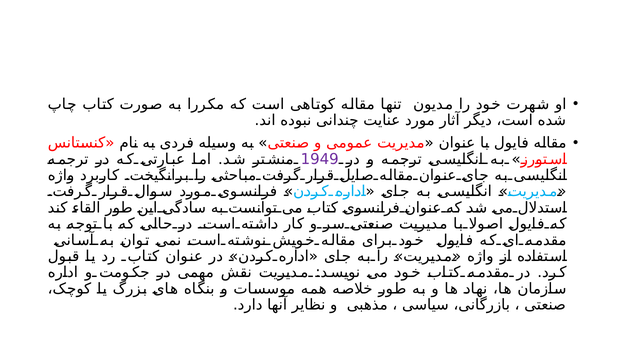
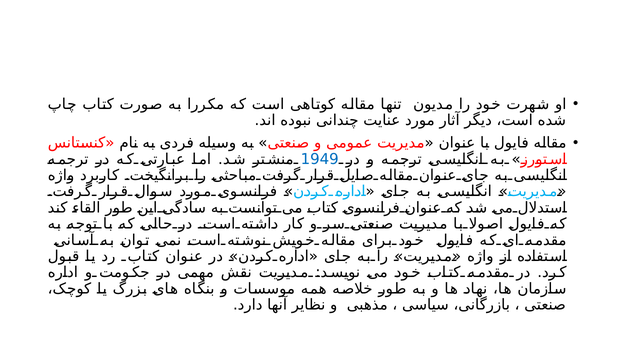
1949 colour: purple -> blue
